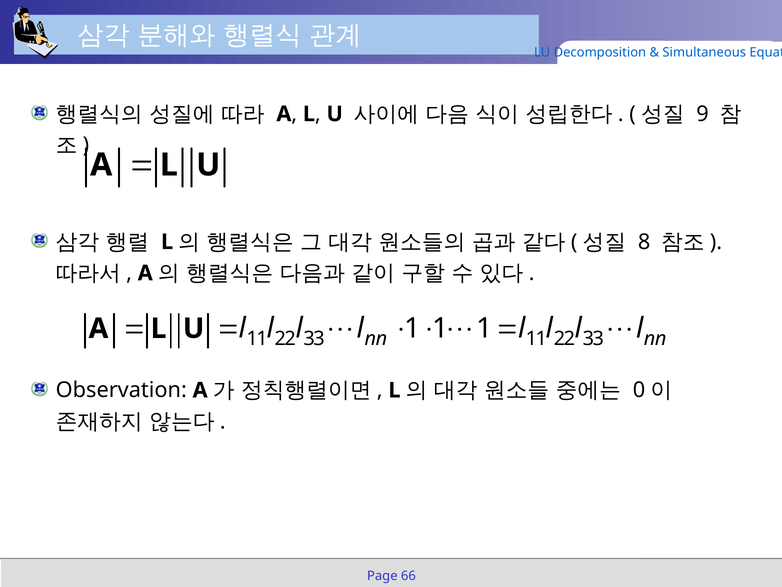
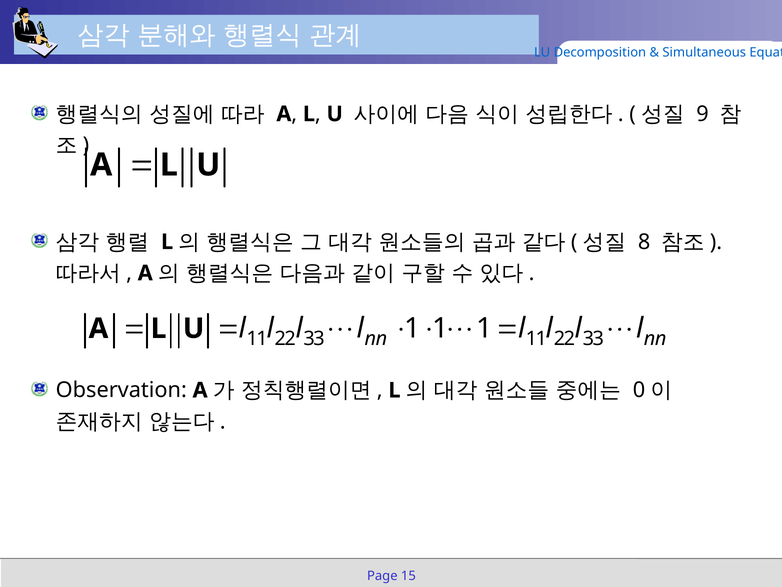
66: 66 -> 15
